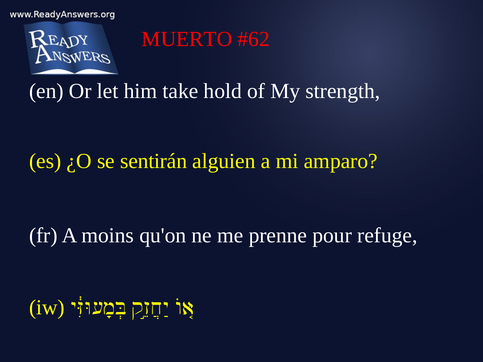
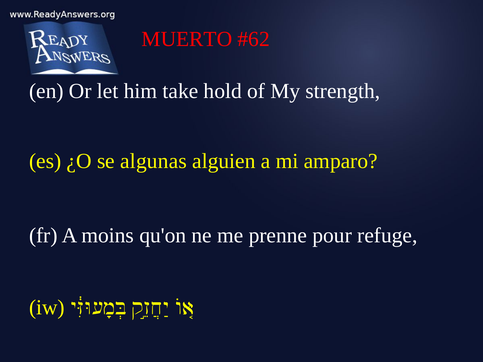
sentirán: sentirán -> algunas
